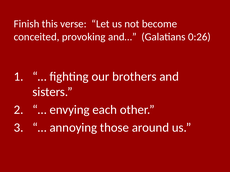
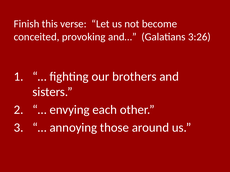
0:26: 0:26 -> 3:26
